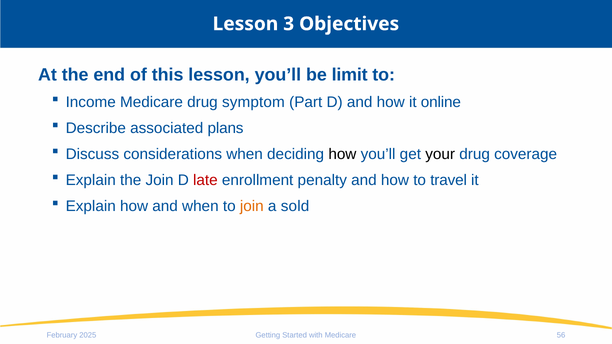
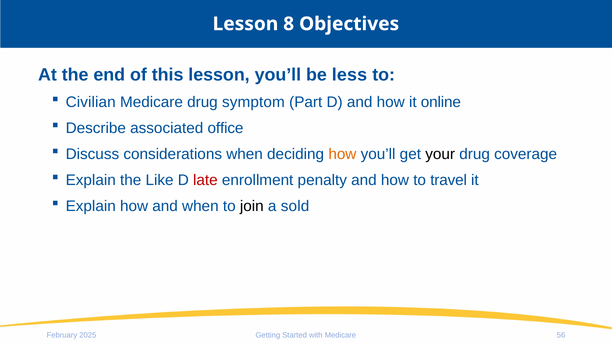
3: 3 -> 8
limit: limit -> less
Income: Income -> Civilian
plans: plans -> office
how at (342, 154) colour: black -> orange
the Join: Join -> Like
join at (252, 206) colour: orange -> black
